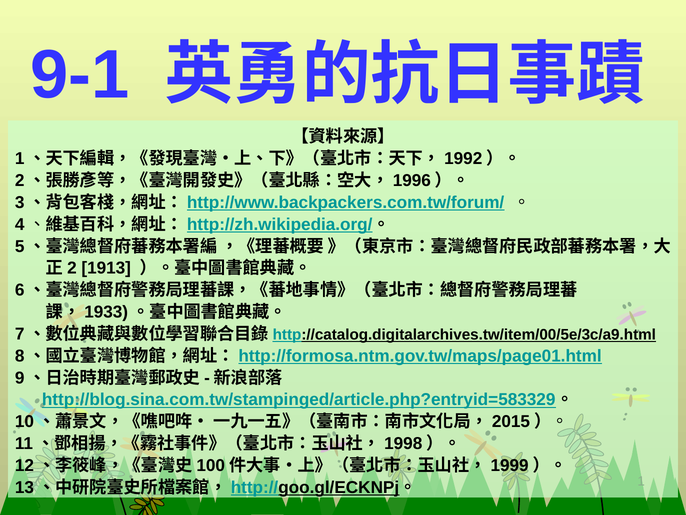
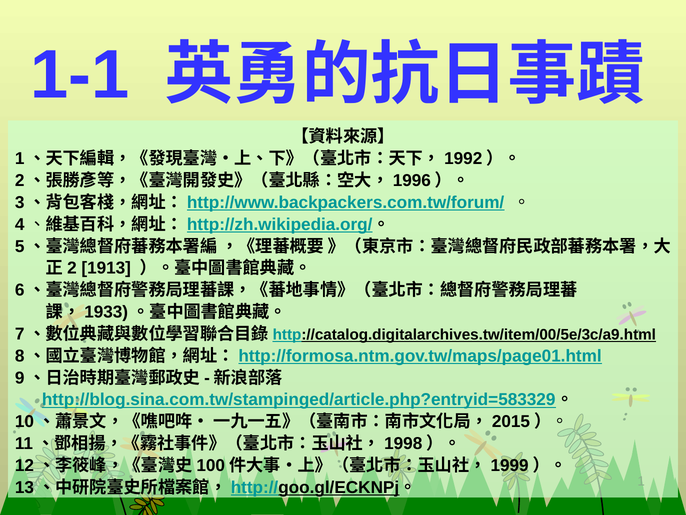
9-1: 9-1 -> 1-1
